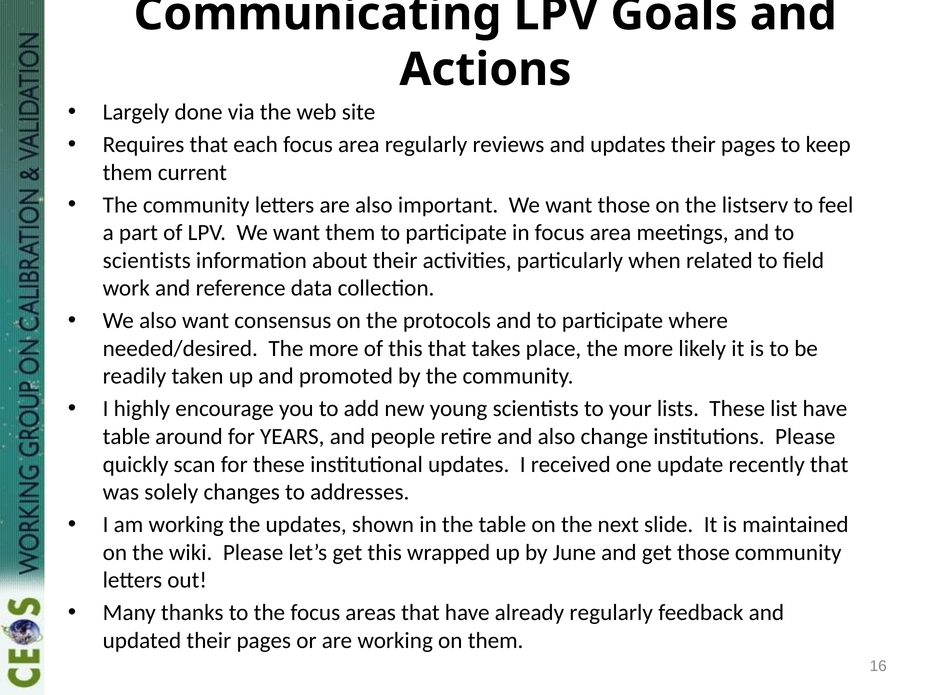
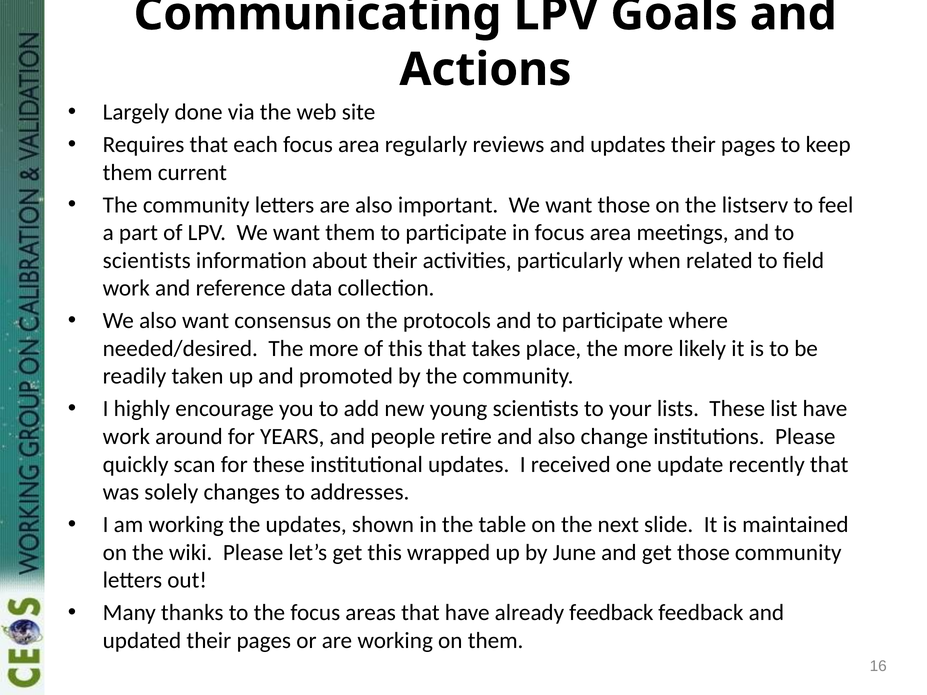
table at (126, 437): table -> work
already regularly: regularly -> feedback
